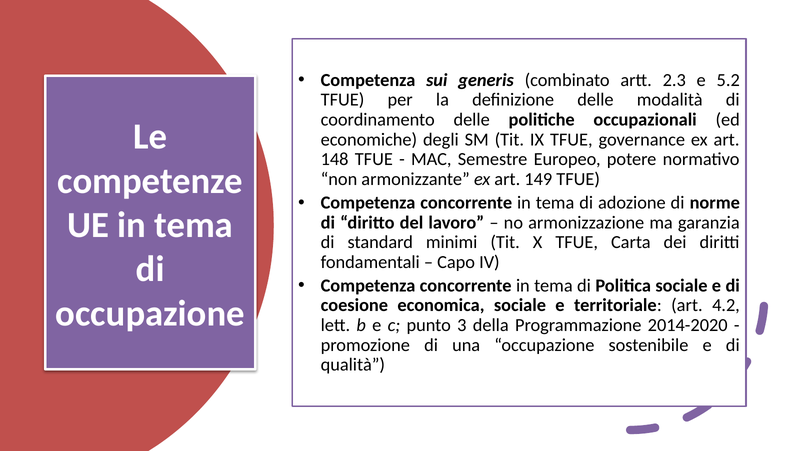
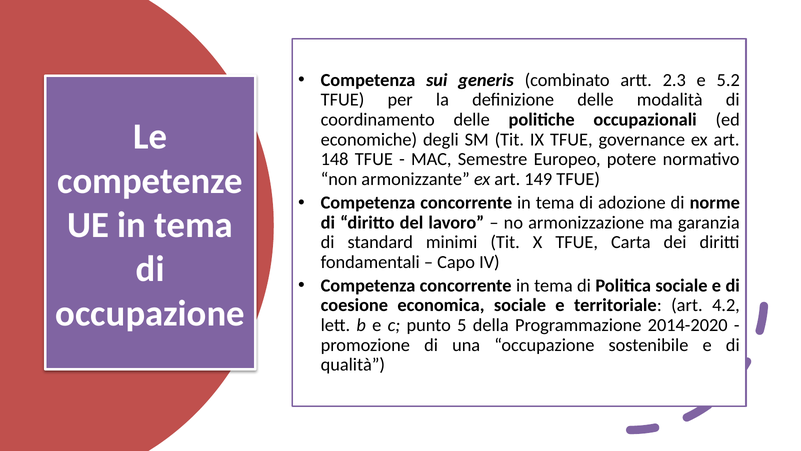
3: 3 -> 5
